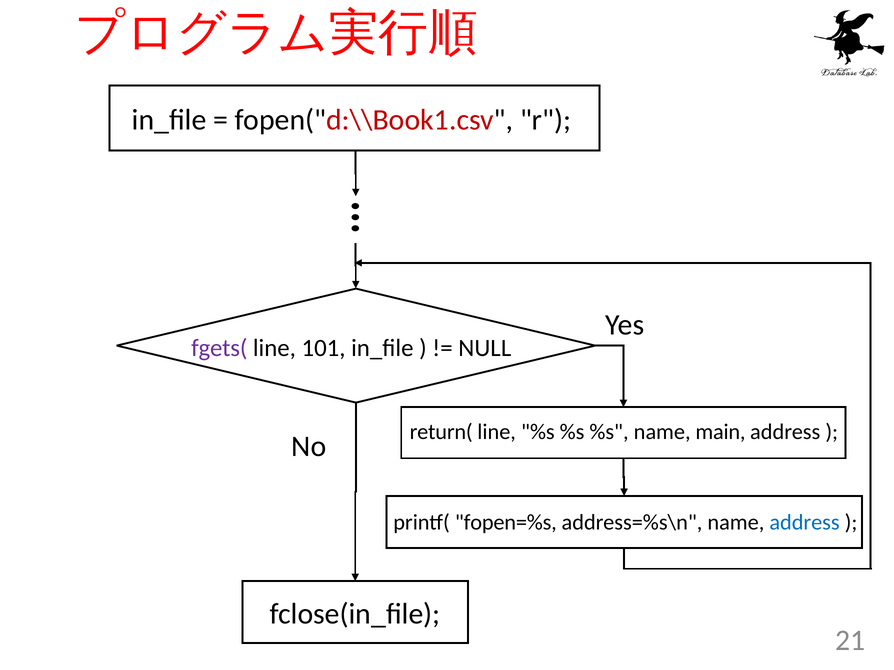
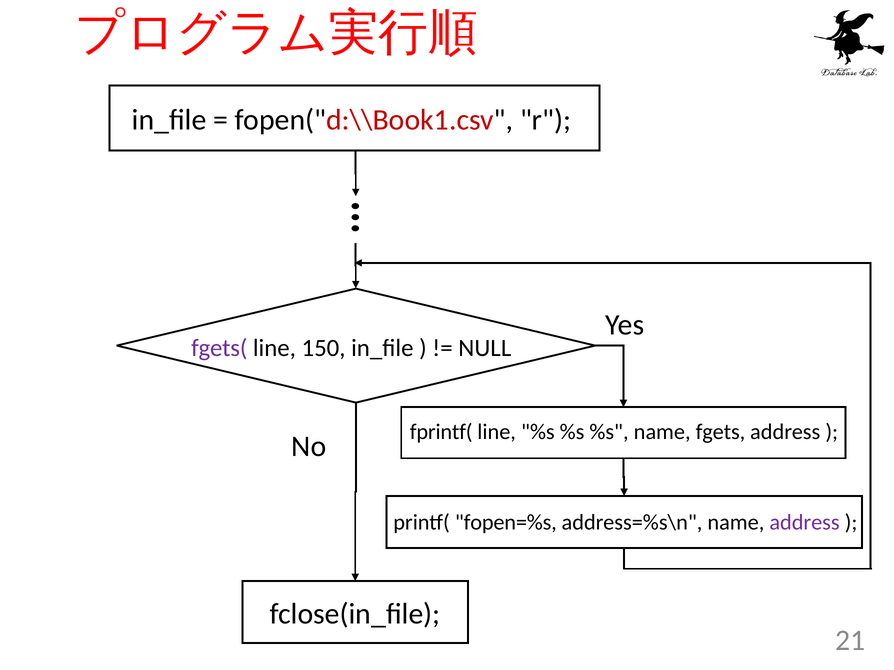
101: 101 -> 150
return(: return( -> fprintf(
main: main -> fgets
address at (805, 523) colour: blue -> purple
